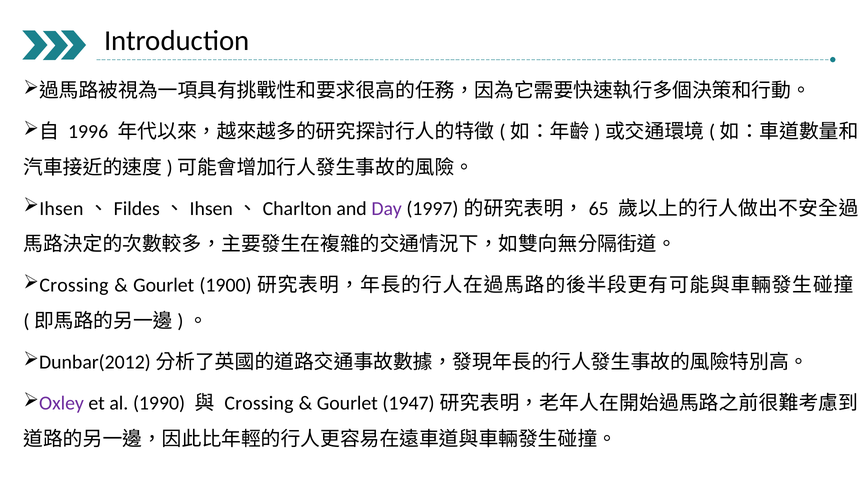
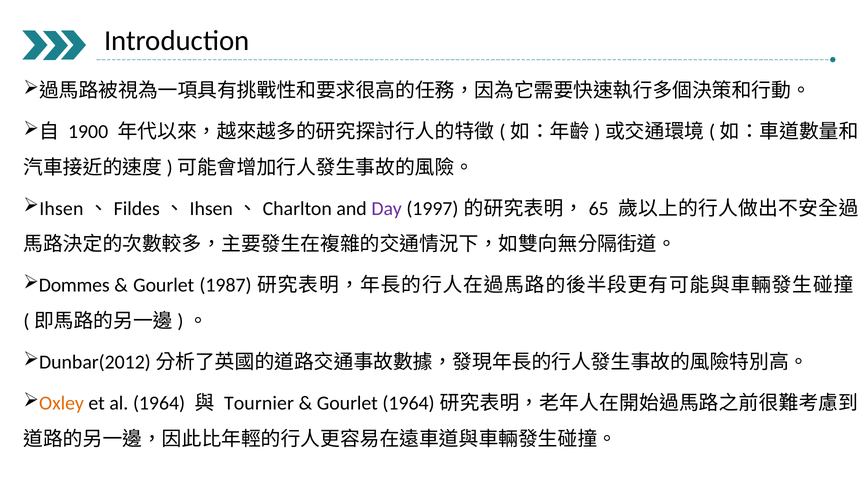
1996: 1996 -> 1900
Crossing at (74, 285): Crossing -> Dommes
1900: 1900 -> 1987
Oxley colour: purple -> orange
al 1990: 1990 -> 1964
Crossing at (259, 403): Crossing -> Tournier
Gourlet 1947: 1947 -> 1964
